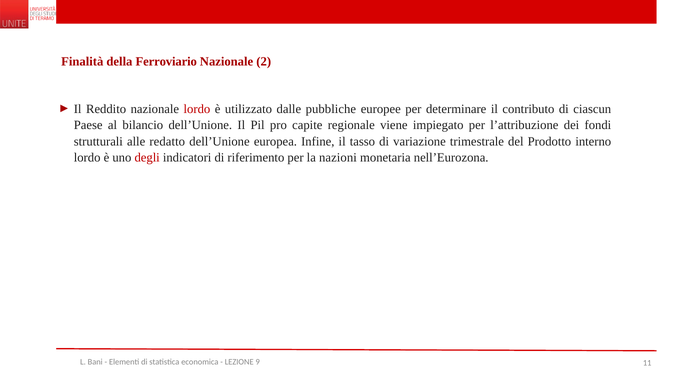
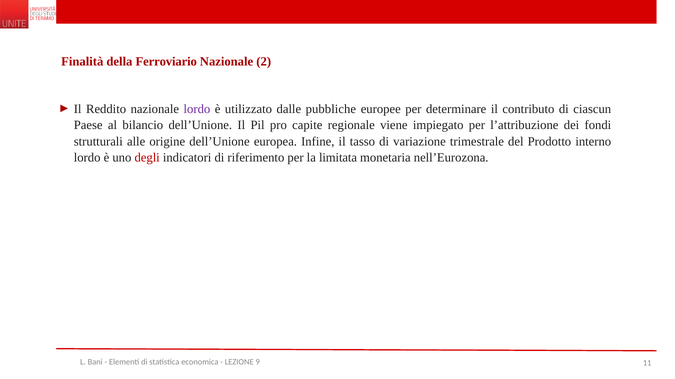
lordo at (197, 109) colour: red -> purple
redatto: redatto -> origine
nazioni: nazioni -> limitata
